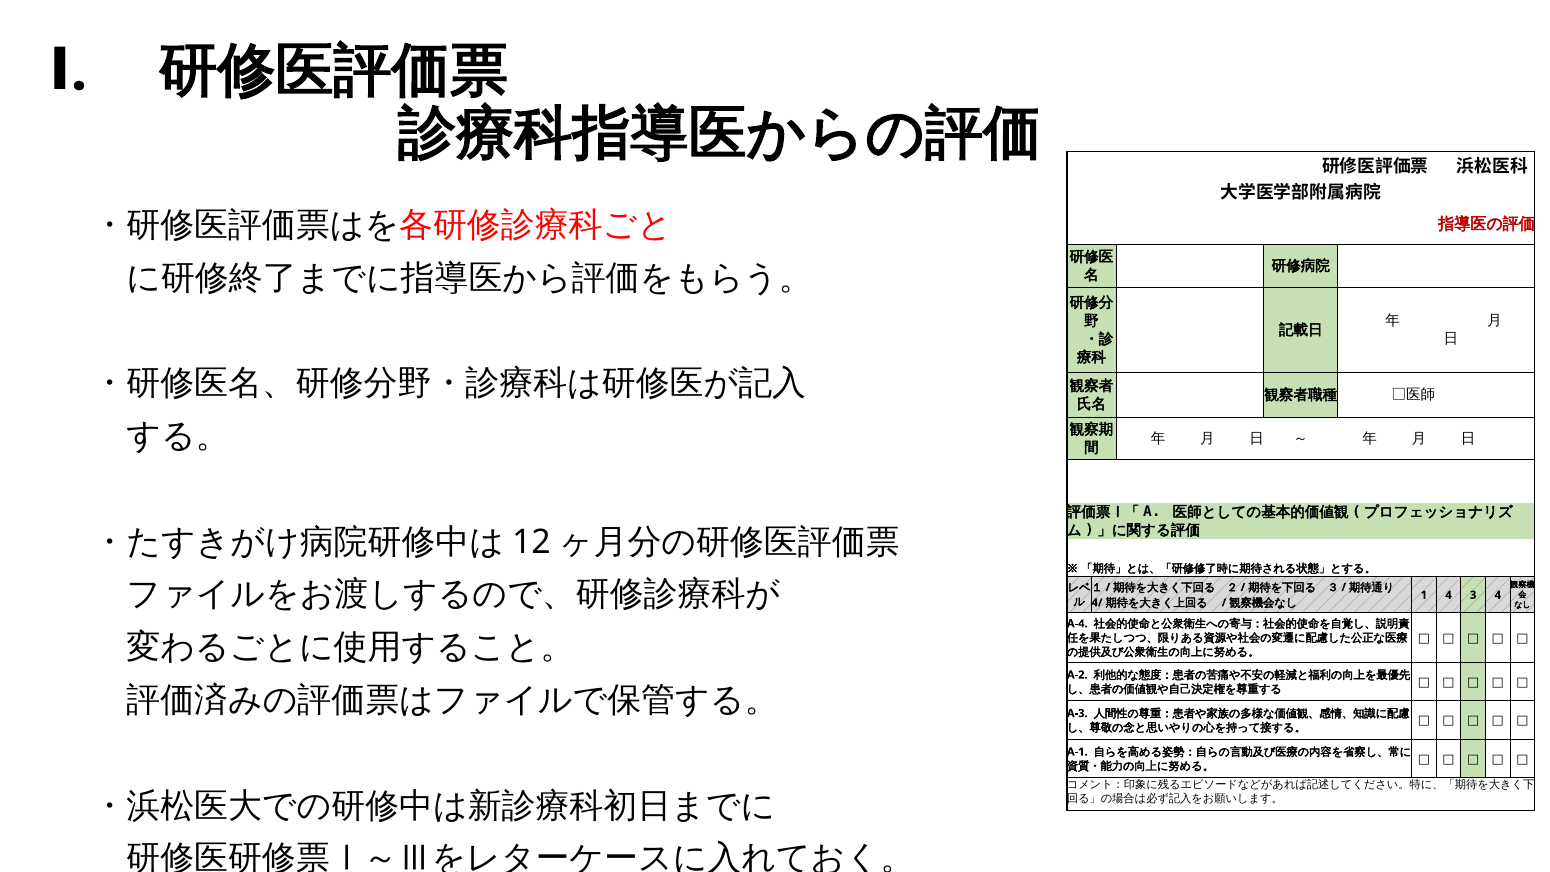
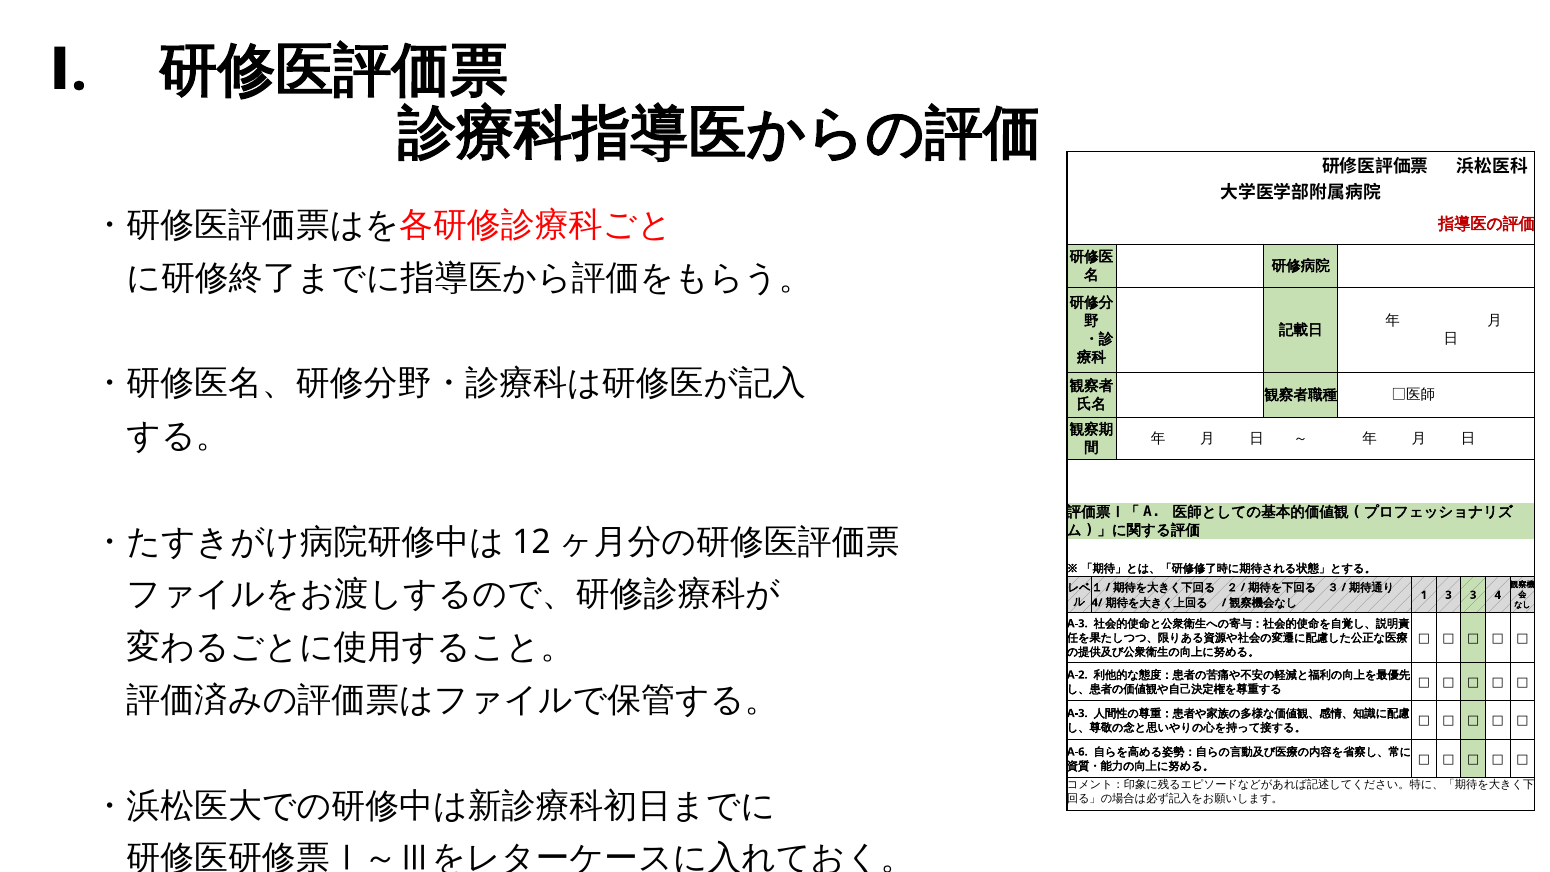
1 4: 4 -> 3
A-4 at (1077, 624): A-4 -> A-3
A-1: A-1 -> A-6
